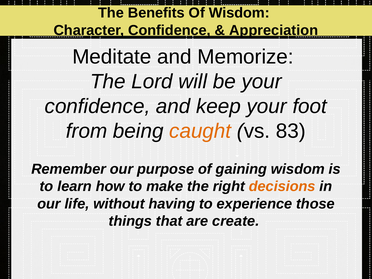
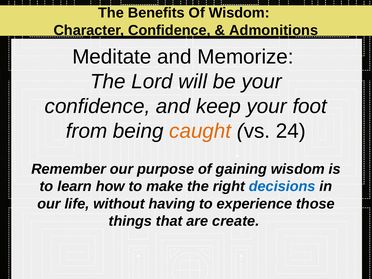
Appreciation: Appreciation -> Admonitions
83: 83 -> 24
decisions colour: orange -> blue
